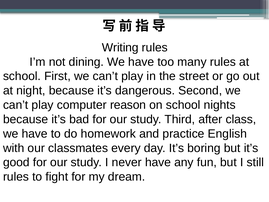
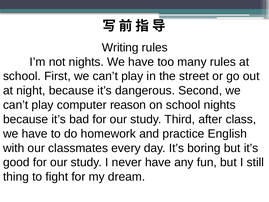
not dining: dining -> nights
rules at (16, 177): rules -> thing
